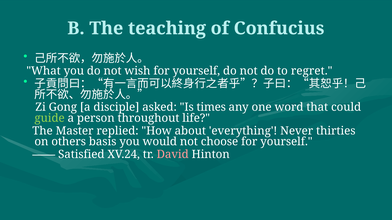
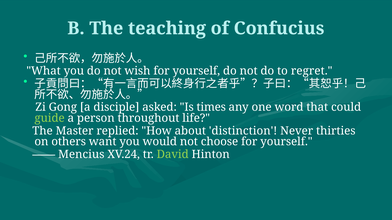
everything: everything -> distinction
basis: basis -> want
Satisfied: Satisfied -> Mencius
David colour: pink -> light green
